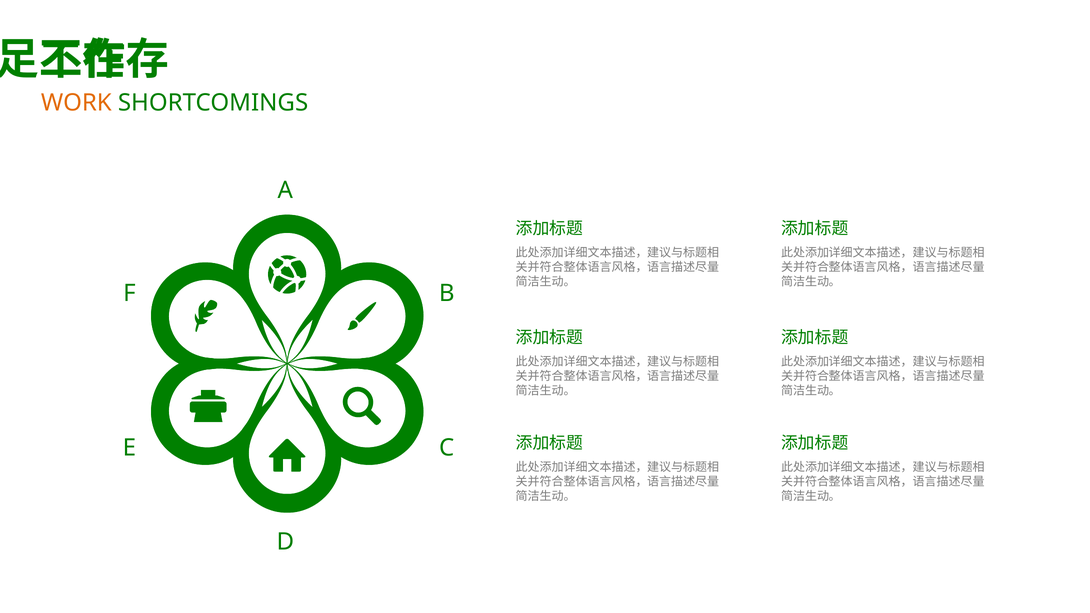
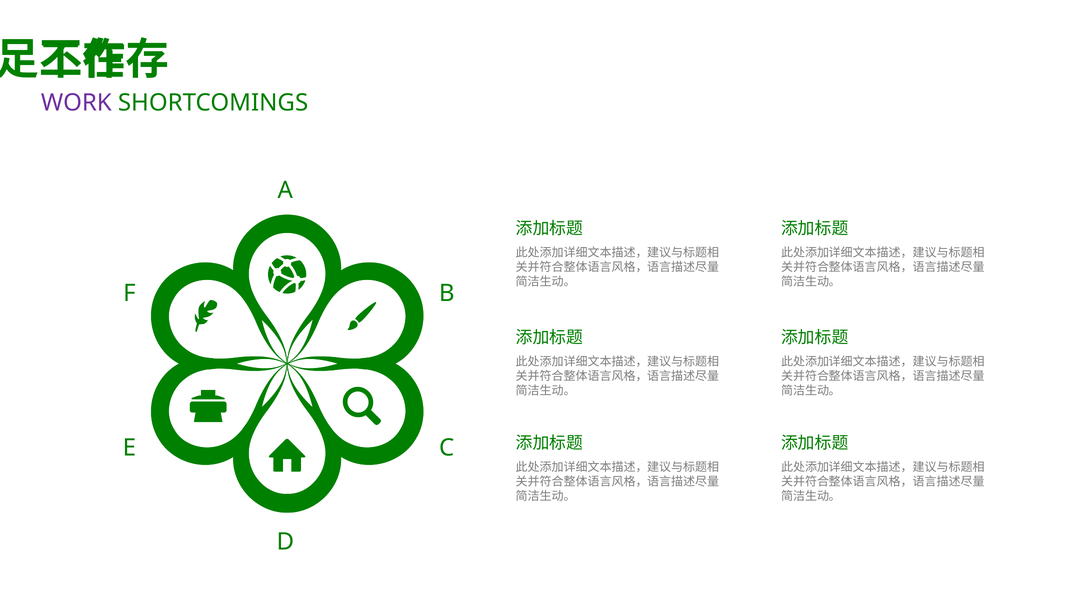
WORK colour: orange -> purple
